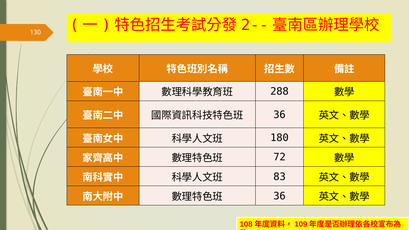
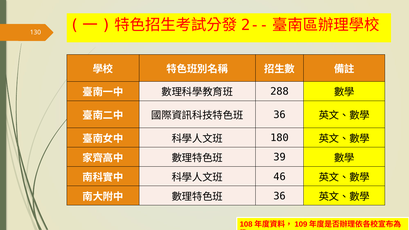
72: 72 -> 39
83: 83 -> 46
